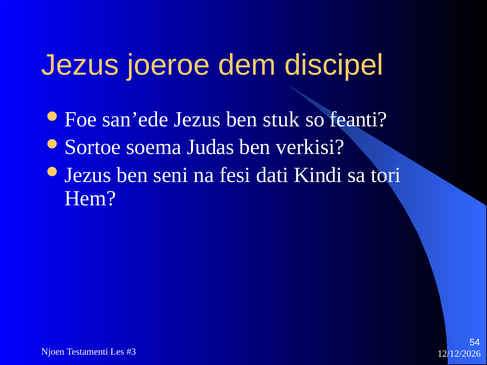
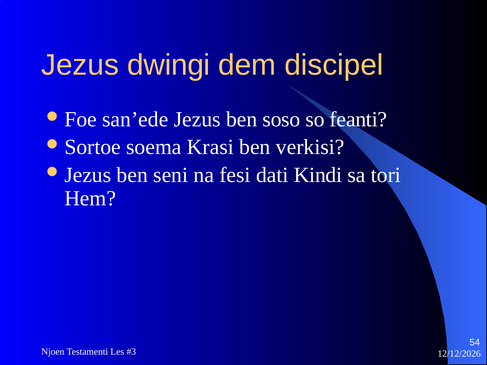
joeroe: joeroe -> dwingi
stuk: stuk -> soso
Judas: Judas -> Krasi
